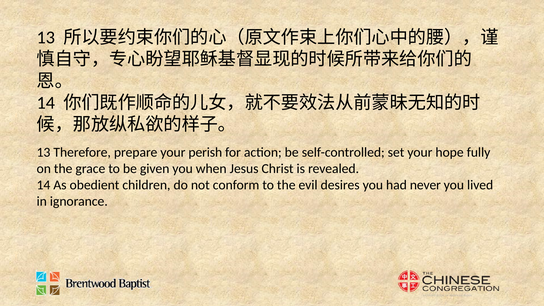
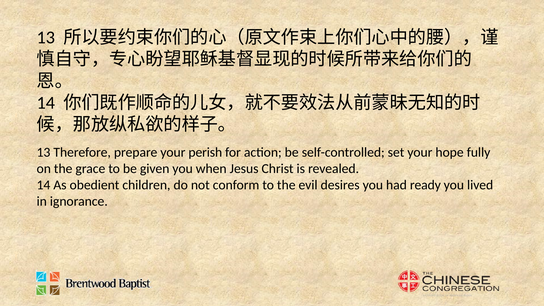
never: never -> ready
